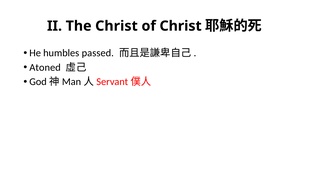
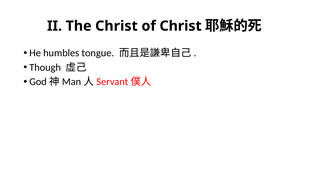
passed: passed -> tongue
Atoned: Atoned -> Though
